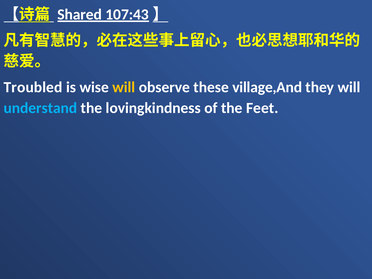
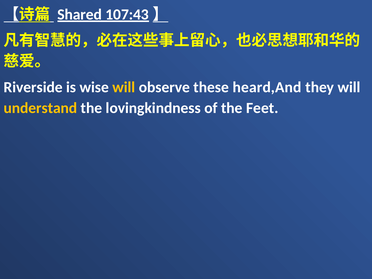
Troubled: Troubled -> Riverside
village,And: village,And -> heard,And
understand colour: light blue -> yellow
